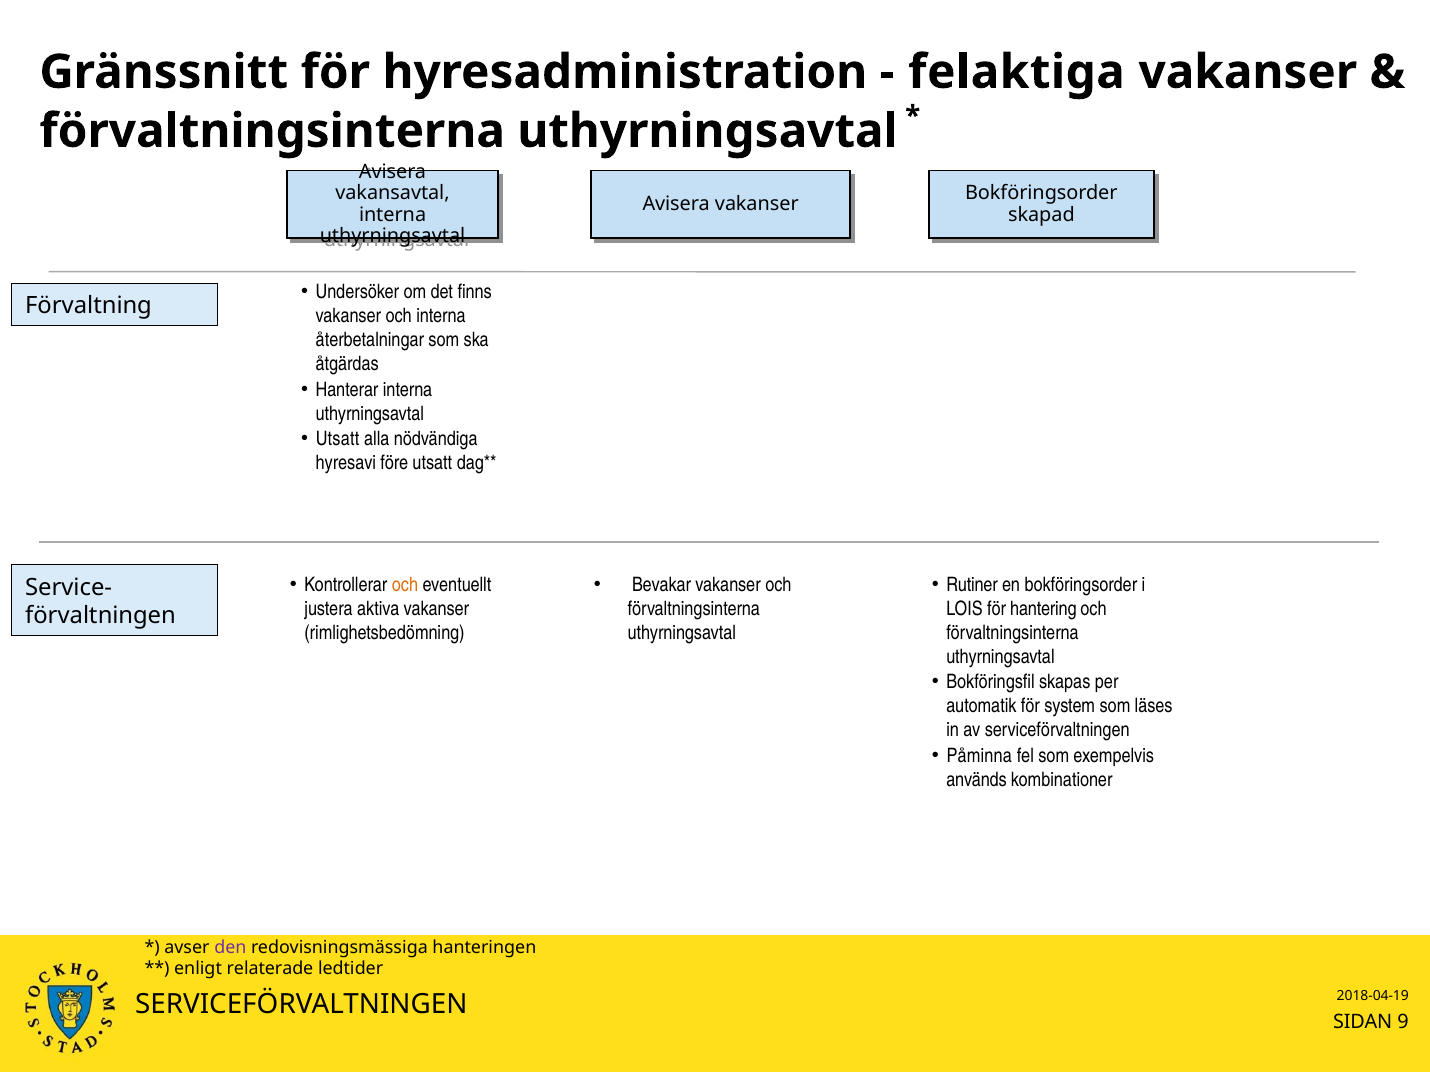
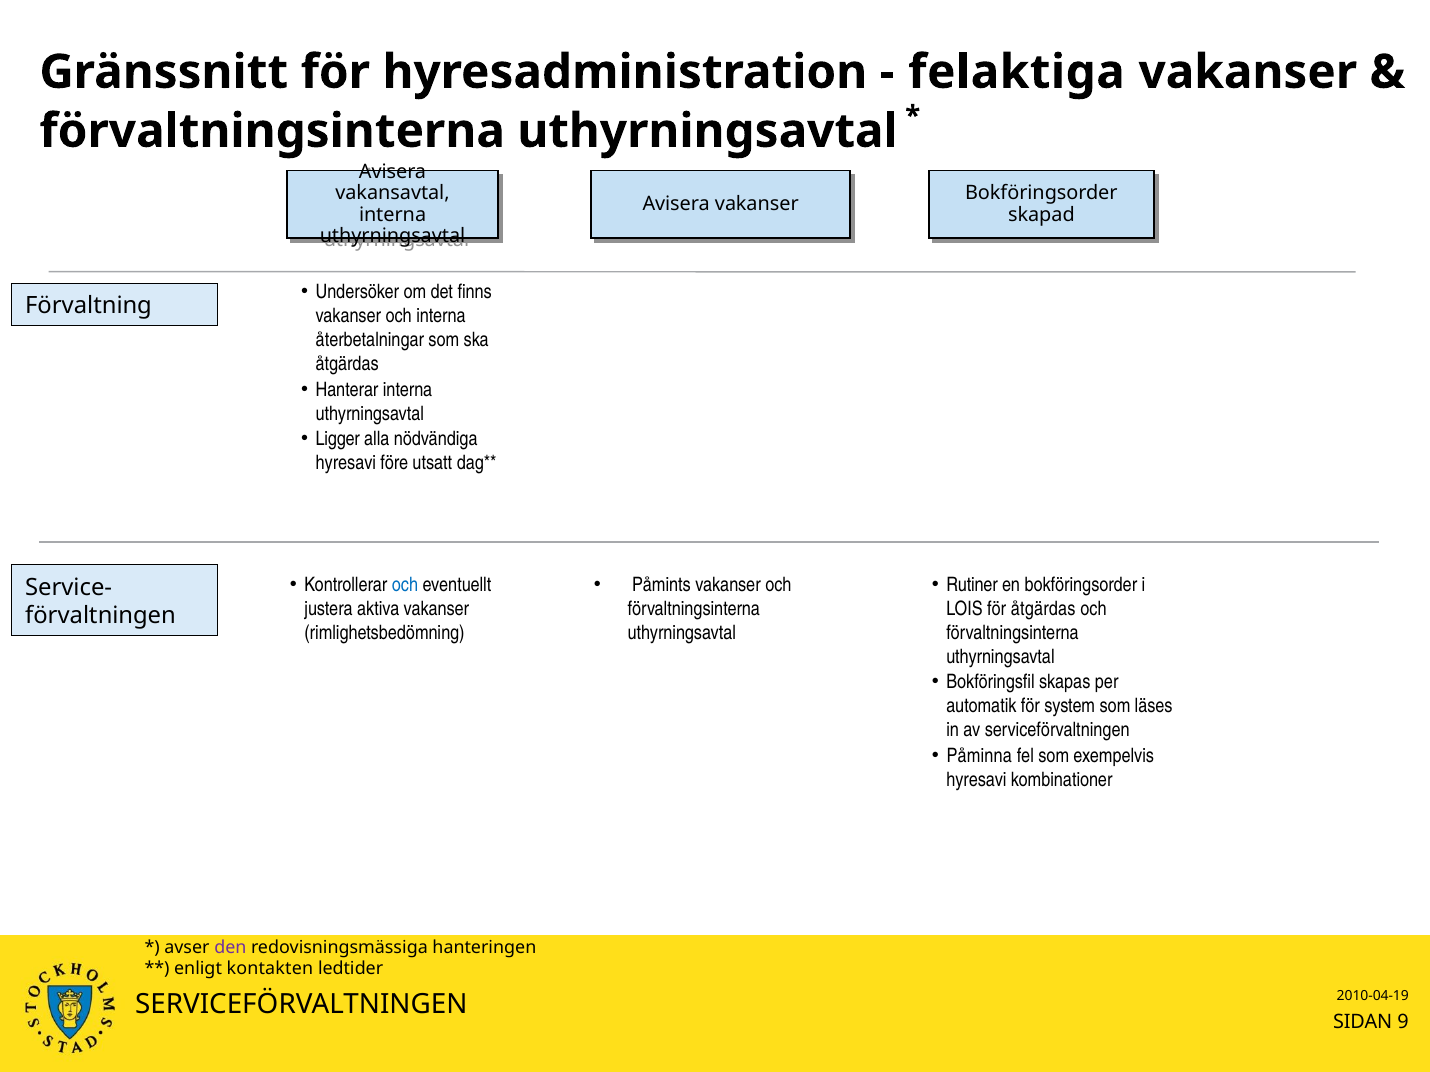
Utsatt at (338, 440): Utsatt -> Ligger
och at (405, 585) colour: orange -> blue
Bevakar: Bevakar -> Påmints
för hantering: hantering -> åtgärdas
används at (977, 780): används -> hyresavi
relaterade: relaterade -> kontakten
2018-04-19: 2018-04-19 -> 2010-04-19
